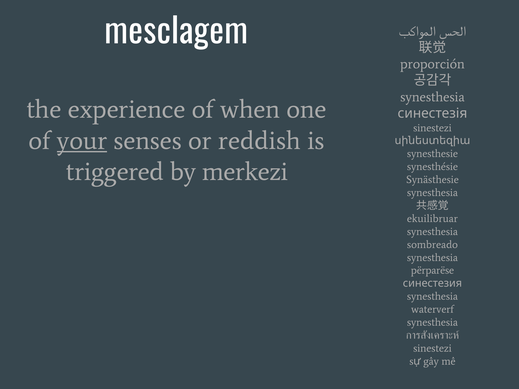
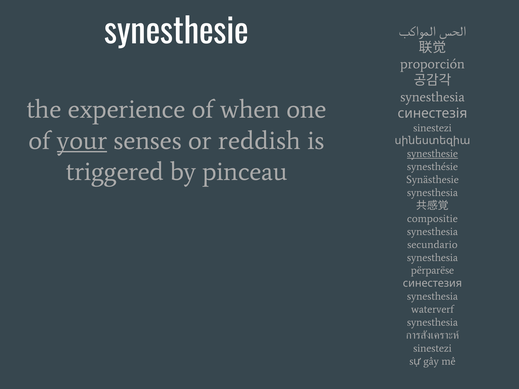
mesclagem at (176, 32): mesclagem -> synesthesie
synesthesie at (432, 154) underline: none -> present
merkezi: merkezi -> pinceau
ekuilibruar: ekuilibruar -> compositie
sombreado: sombreado -> secundario
